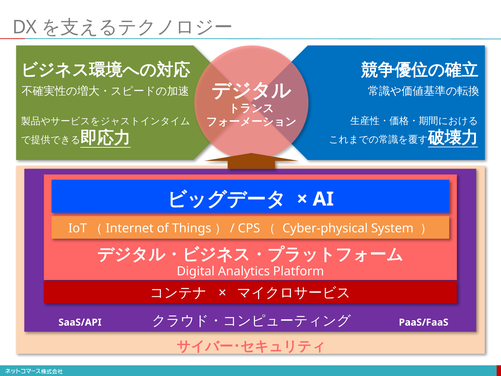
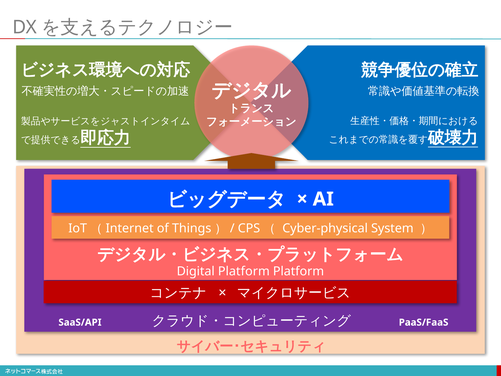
Digital Analytics: Analytics -> Platform
